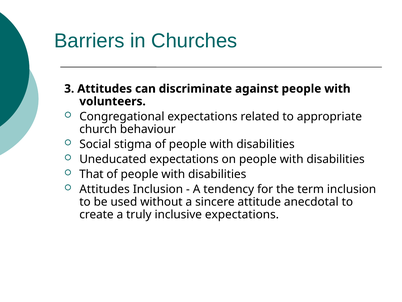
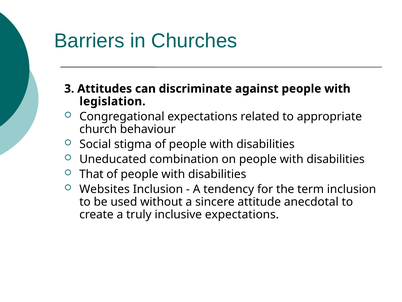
volunteers: volunteers -> legislation
Uneducated expectations: expectations -> combination
Attitudes at (105, 189): Attitudes -> Websites
